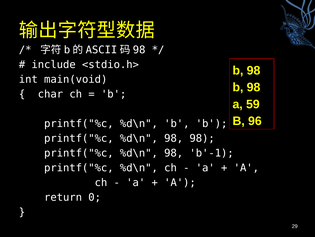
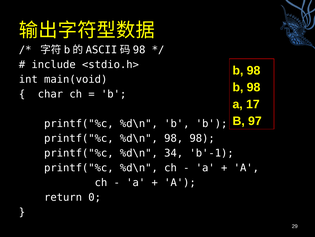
59: 59 -> 17
96: 96 -> 97
98 at (174, 153): 98 -> 34
